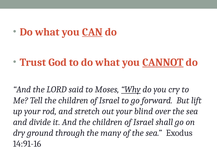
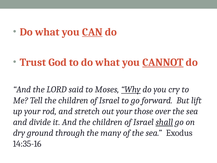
blind: blind -> those
shall underline: none -> present
14:91-16: 14:91-16 -> 14:35-16
